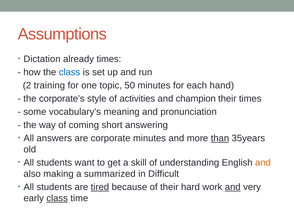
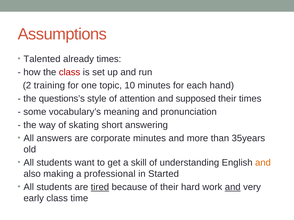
Dictation: Dictation -> Talented
class at (70, 72) colour: blue -> red
50: 50 -> 10
corporate’s: corporate’s -> questions’s
activities: activities -> attention
champion: champion -> supposed
coming: coming -> skating
than underline: present -> none
summarized: summarized -> professional
Difficult: Difficult -> Started
class at (57, 199) underline: present -> none
